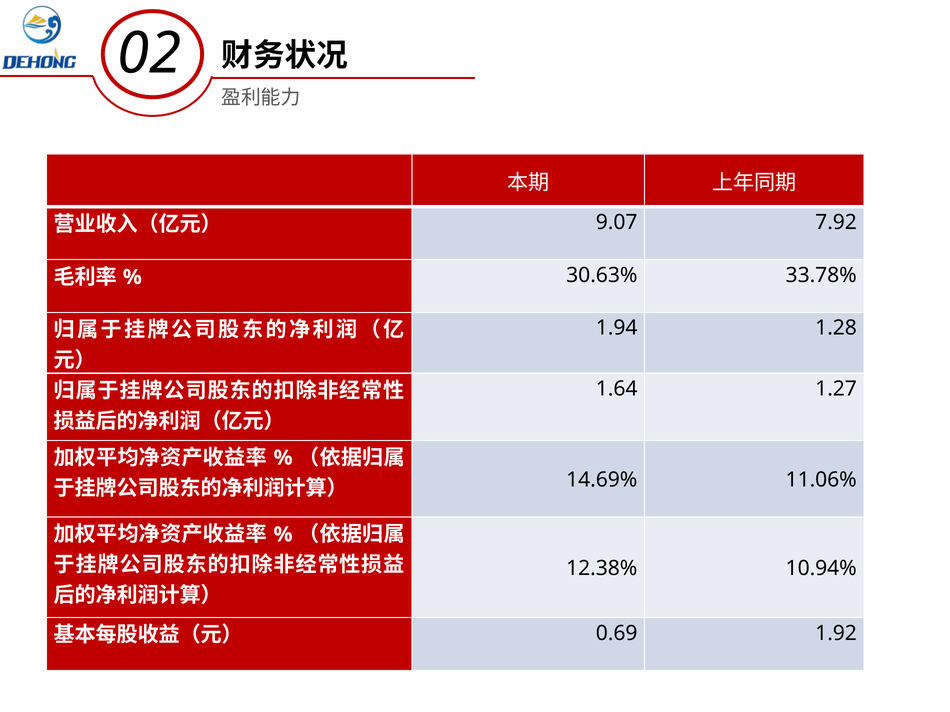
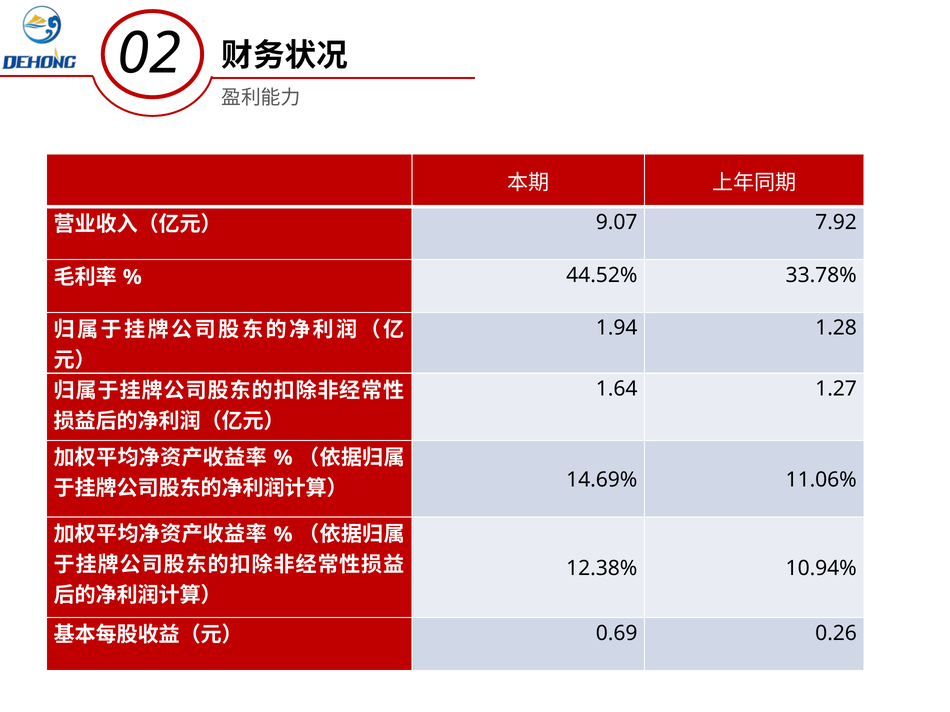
30.63%: 30.63% -> 44.52%
1.92: 1.92 -> 0.26
